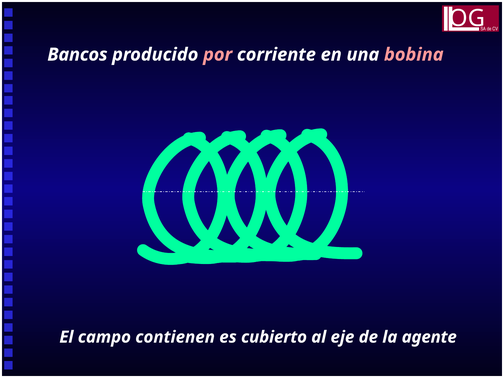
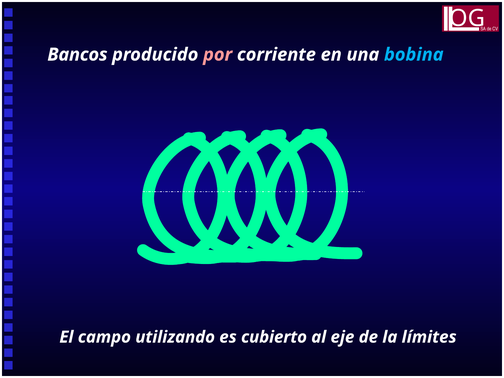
bobina colour: pink -> light blue
contienen: contienen -> utilizando
agente: agente -> límites
